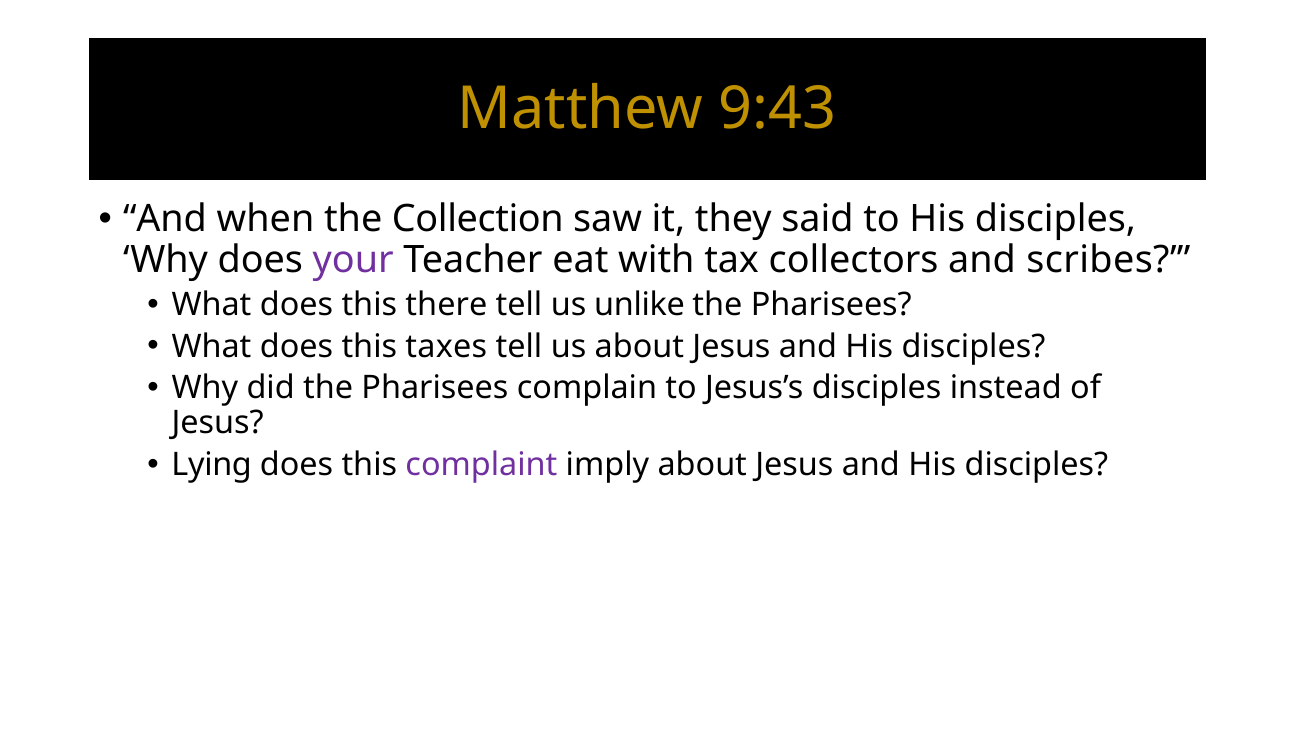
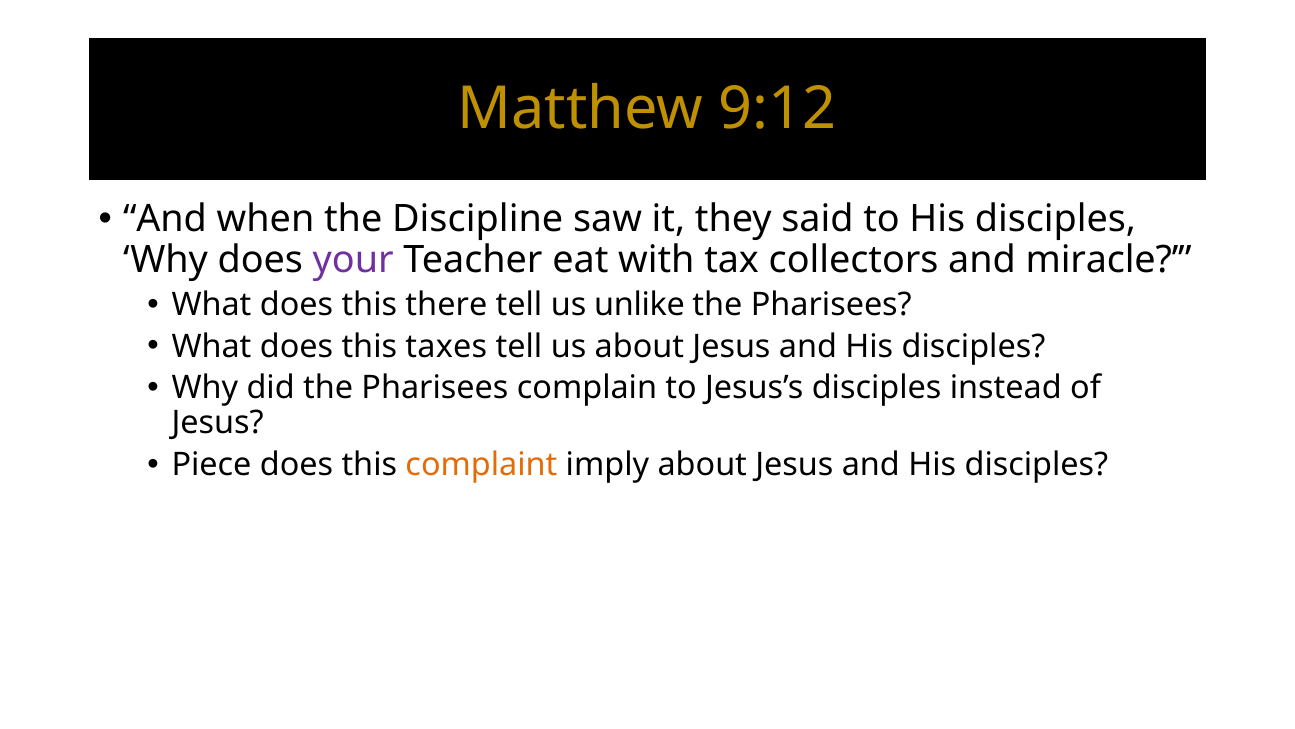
9:43: 9:43 -> 9:12
Collection: Collection -> Discipline
scribes: scribes -> miracle
Lying: Lying -> Piece
complaint colour: purple -> orange
